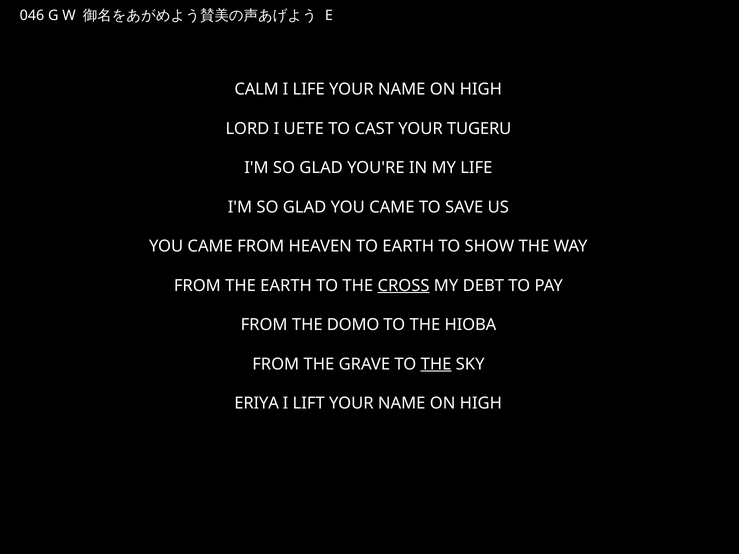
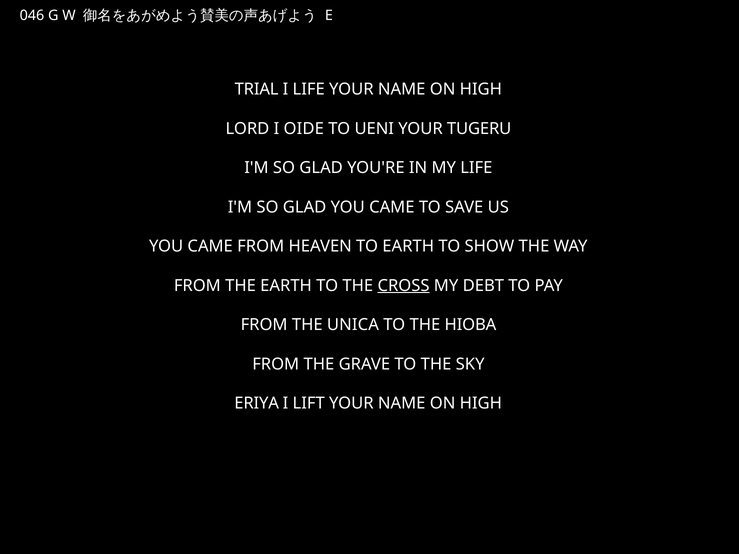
CALM: CALM -> TRIAL
UETE: UETE -> OIDE
CAST: CAST -> UENI
DOMO: DOMO -> UNICA
THE at (436, 364) underline: present -> none
